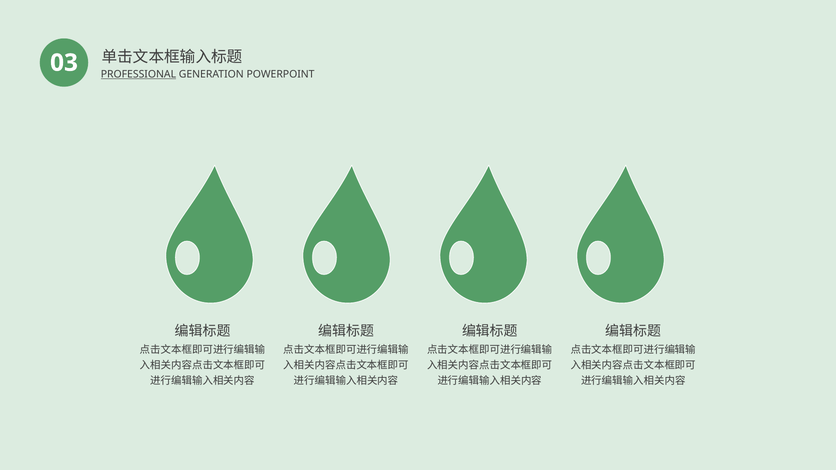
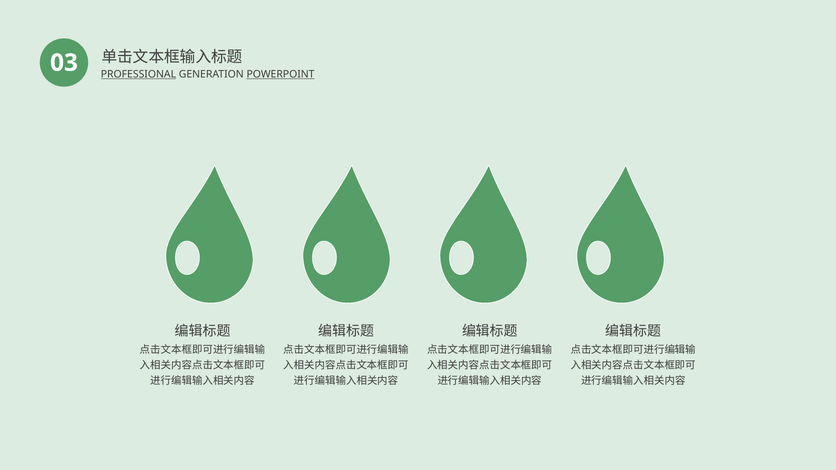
POWERPOINT underline: none -> present
